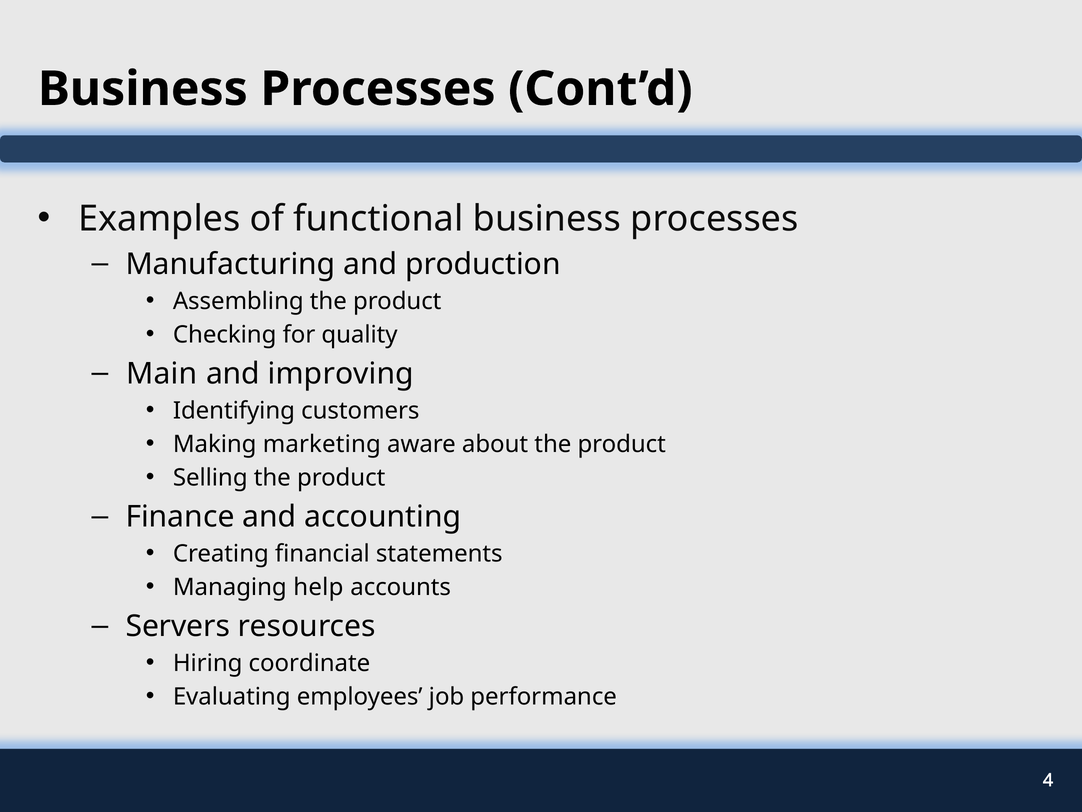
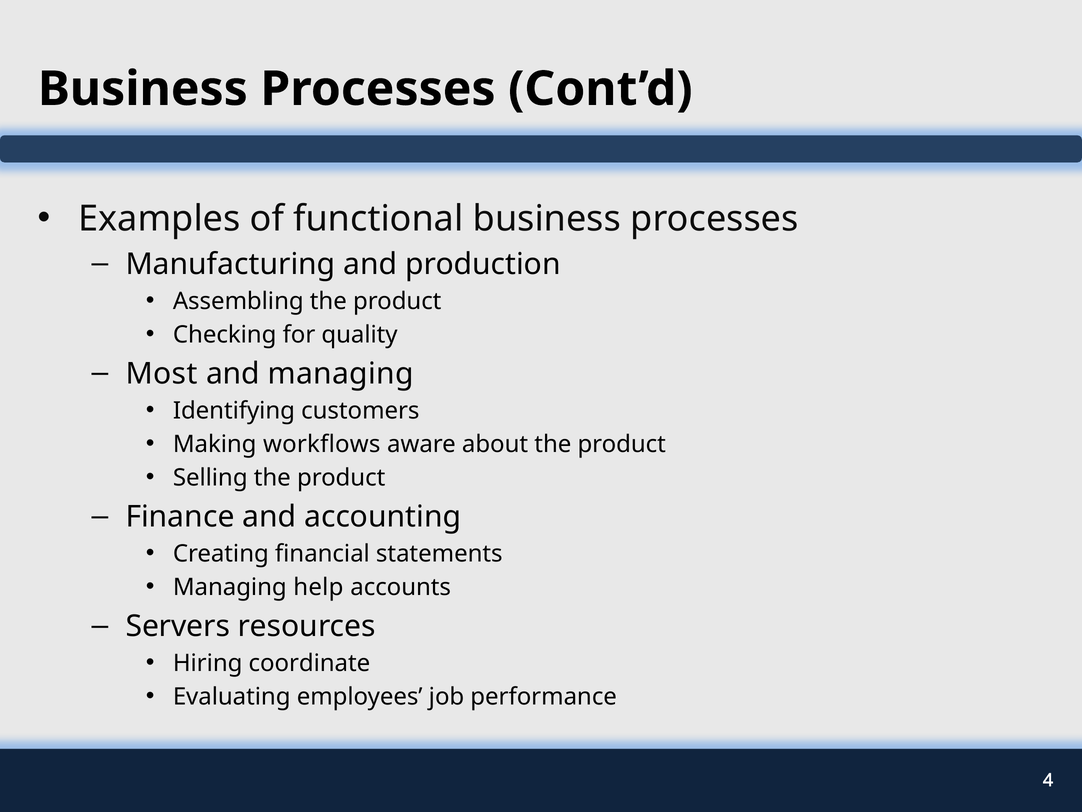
Main: Main -> Most
and improving: improving -> managing
marketing: marketing -> workflows
